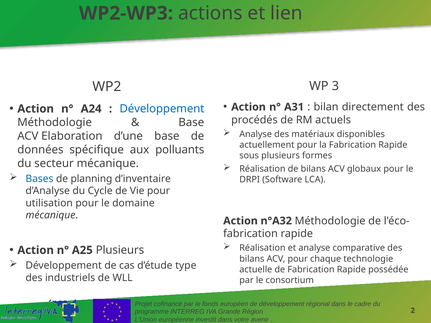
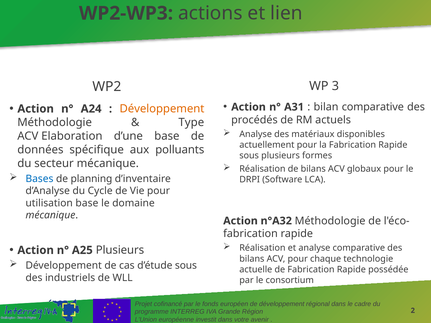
bilan directement: directement -> comparative
Développement at (162, 109) colour: blue -> orange
Base at (191, 123): Base -> Type
utilisation pour: pour -> base
d’étude type: type -> sous
